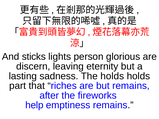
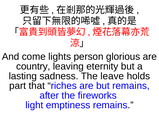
sticks: sticks -> come
discern: discern -> country
The holds: holds -> leave
help: help -> light
